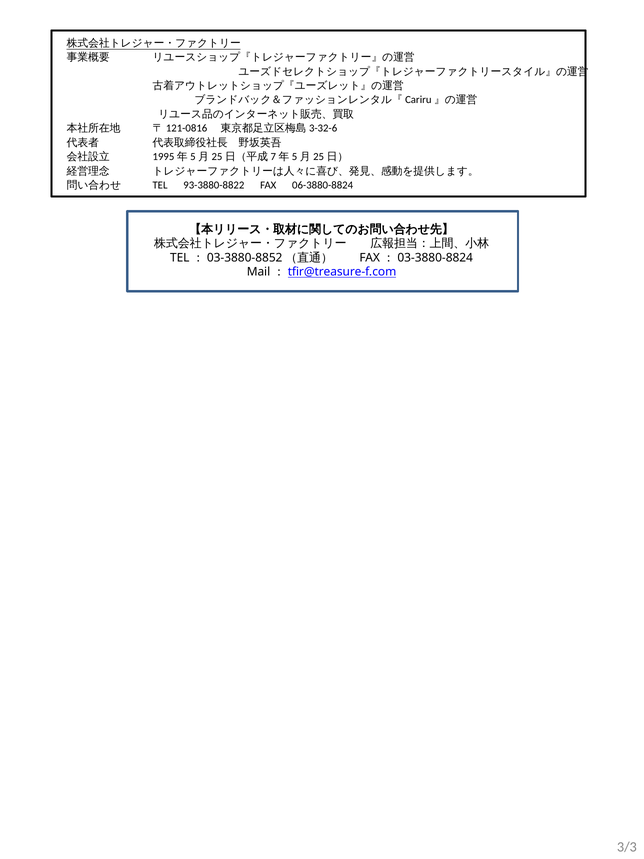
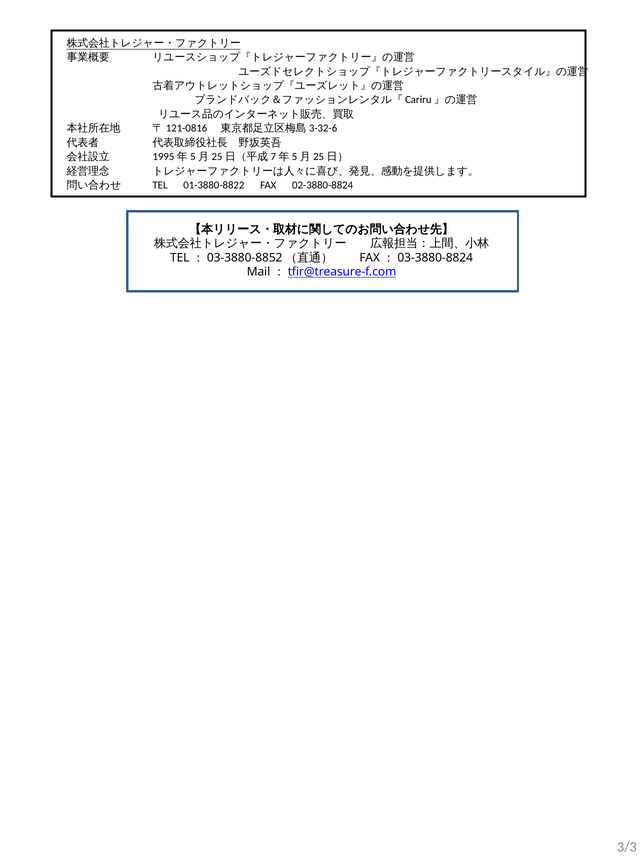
93-3880-8822: 93-3880-8822 -> 01-3880-8822
06-3880-8824: 06-3880-8824 -> 02-3880-8824
